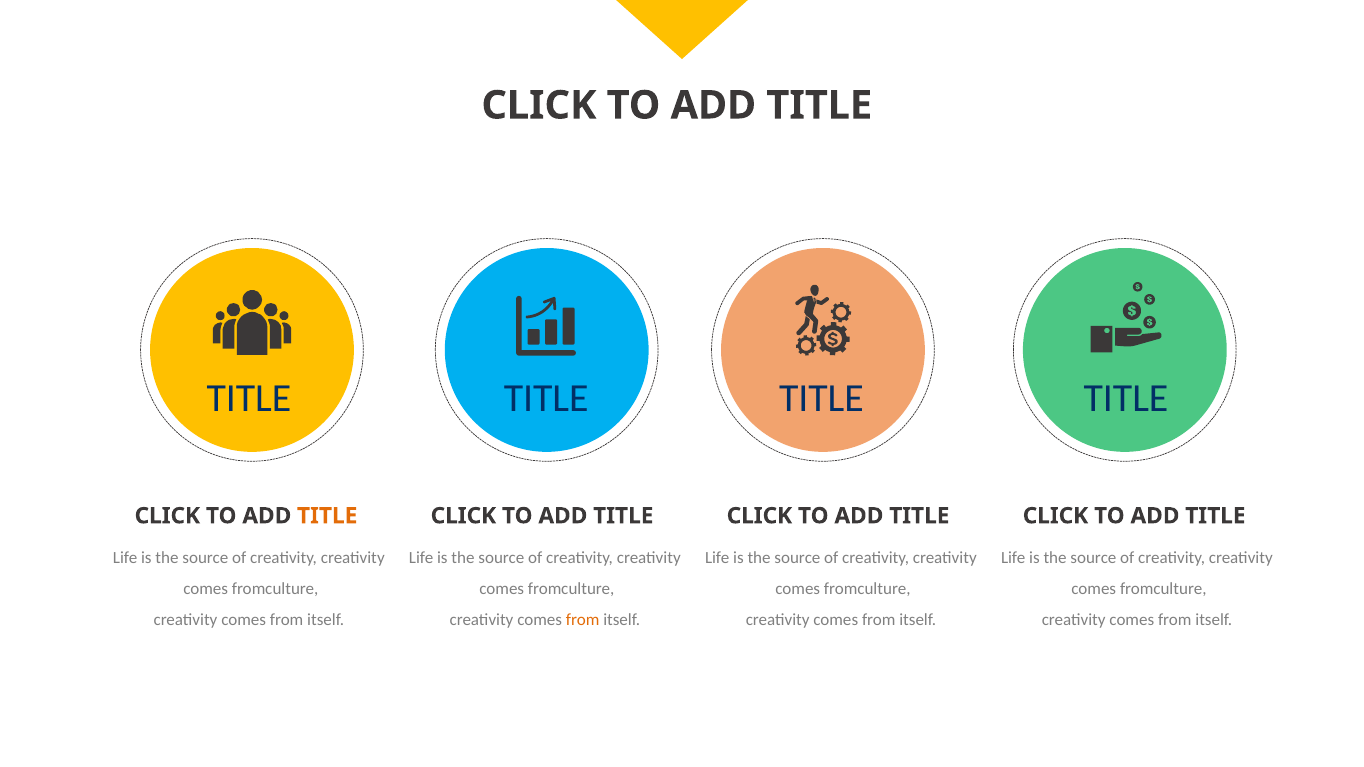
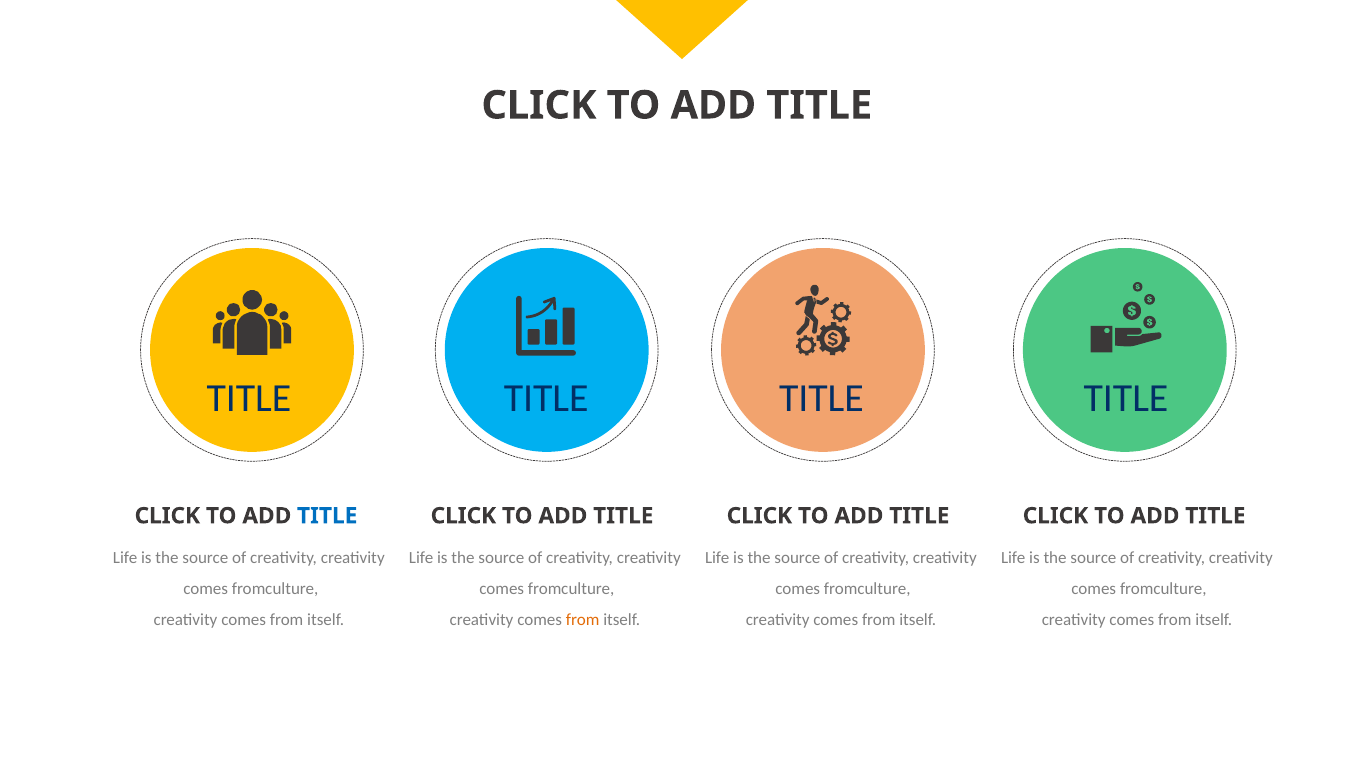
TITLE at (327, 516) colour: orange -> blue
